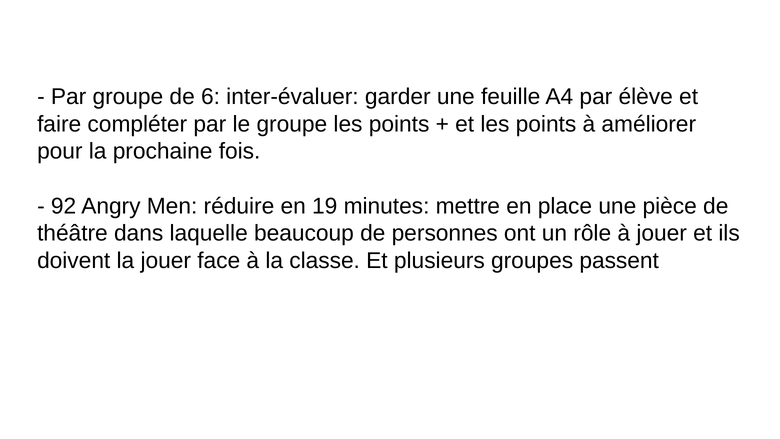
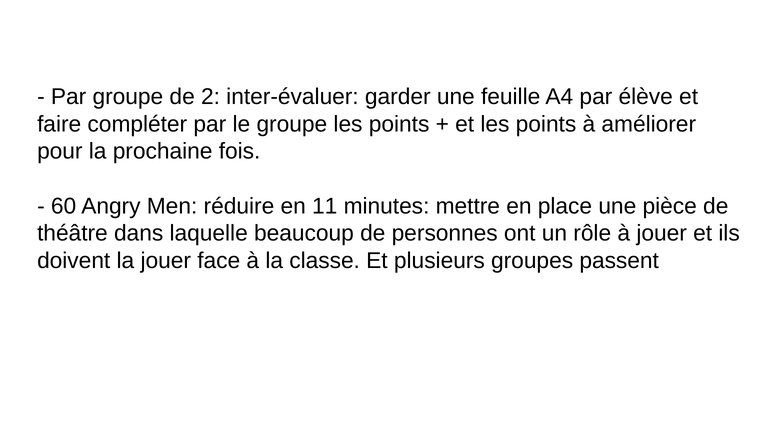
6: 6 -> 2
92: 92 -> 60
19: 19 -> 11
